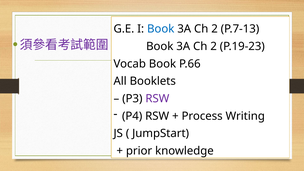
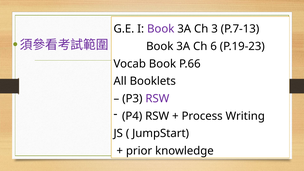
Book at (161, 29) colour: blue -> purple
2 at (215, 29): 2 -> 3
2 at (214, 46): 2 -> 6
